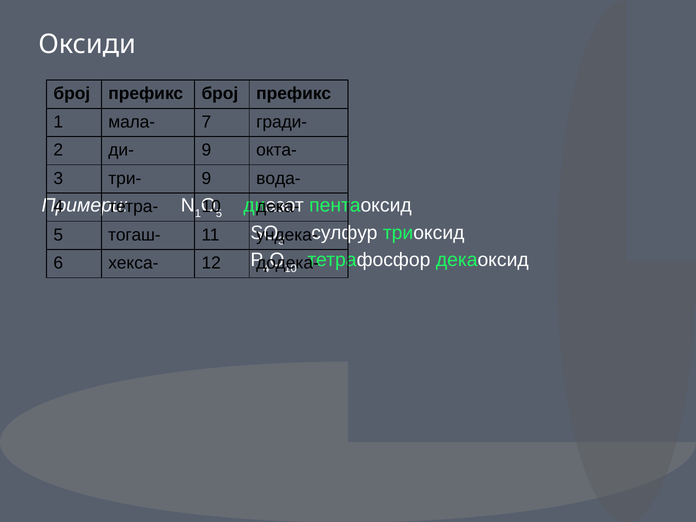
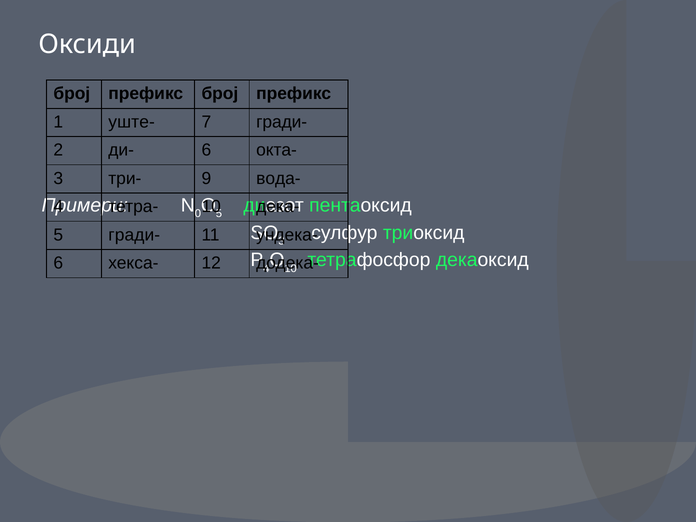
мала-: мала- -> уште-
ди- 9: 9 -> 6
1 at (198, 214): 1 -> 0
5 тогаш-: тогаш- -> гради-
